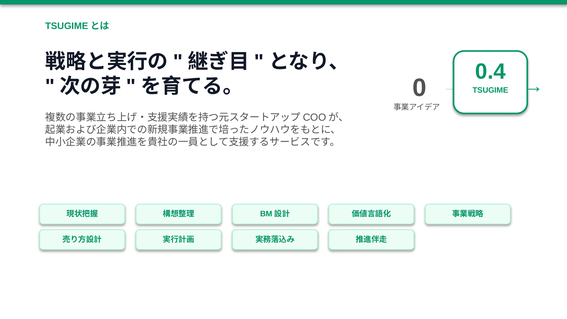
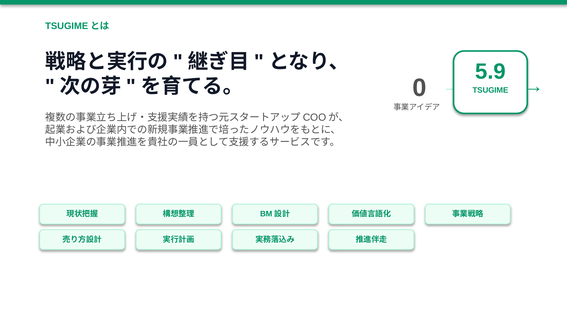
0.4: 0.4 -> 5.9
